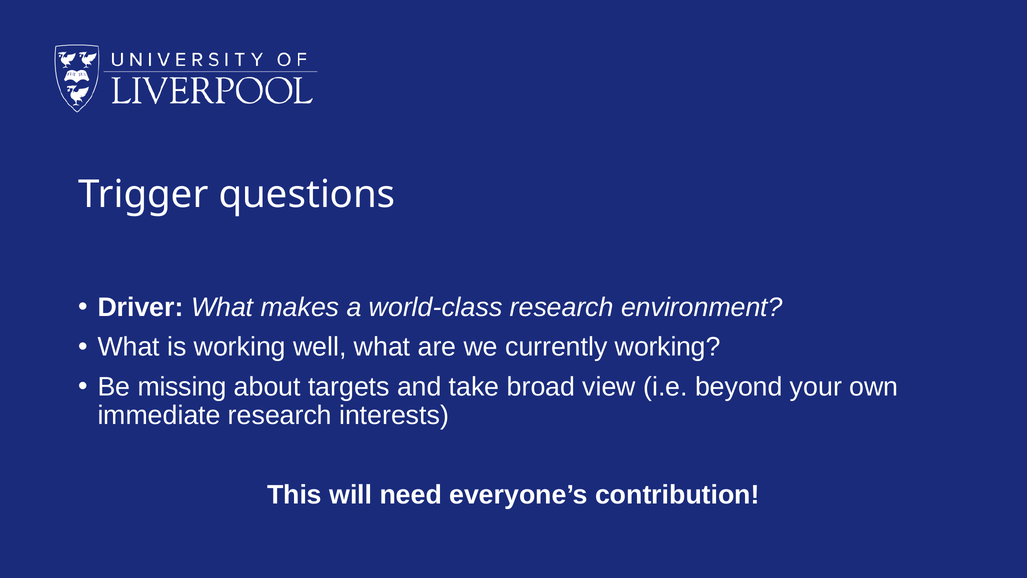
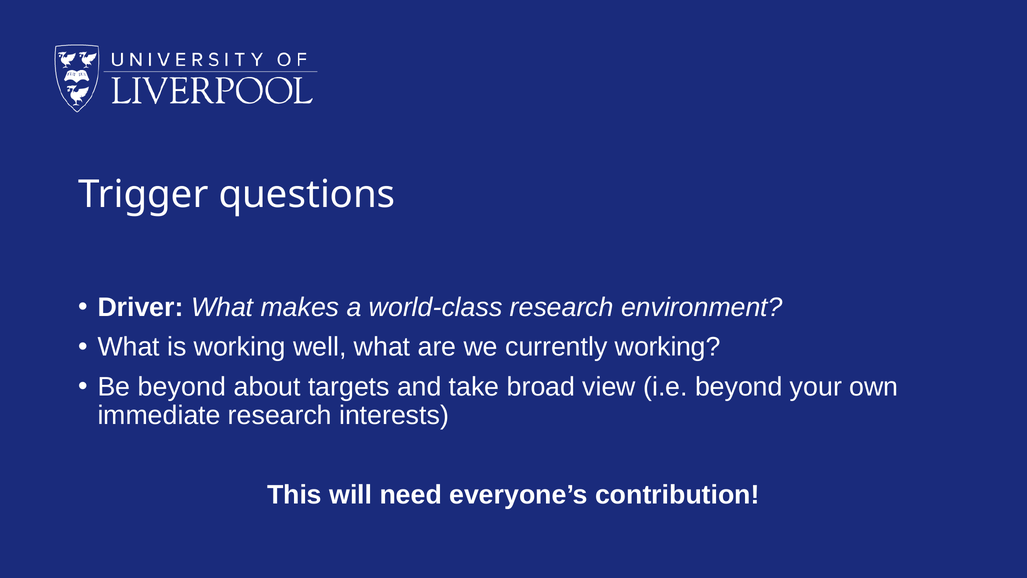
Be missing: missing -> beyond
